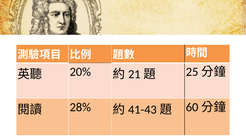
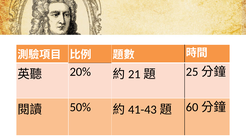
28%: 28% -> 50%
